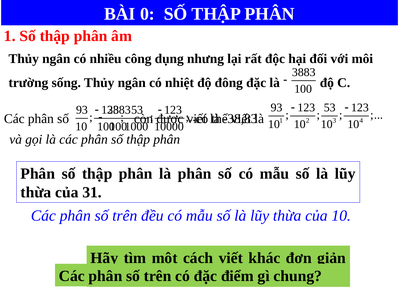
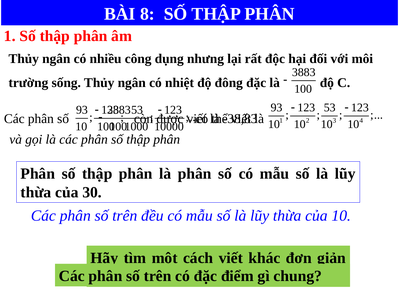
0: 0 -> 8
31: 31 -> 30
